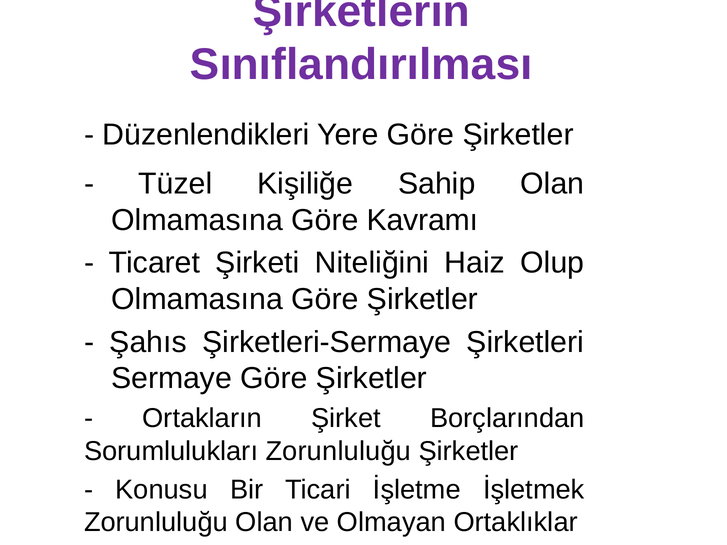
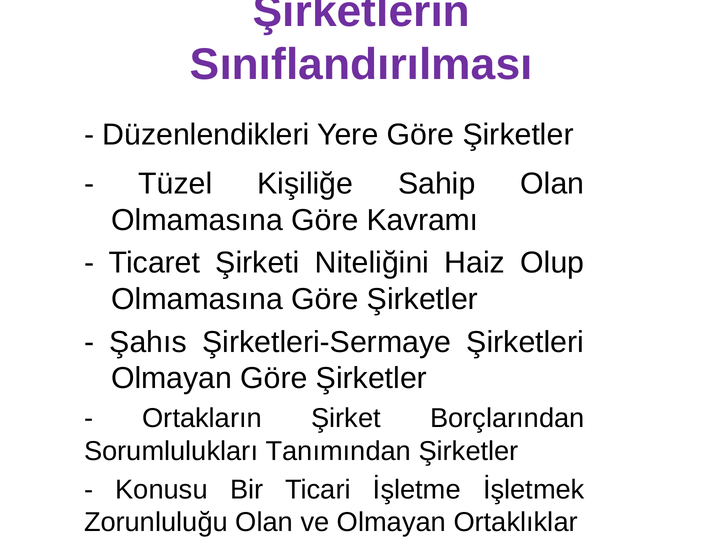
Sermaye at (172, 379): Sermaye -> Olmayan
Sorumlulukları Zorunluluğu: Zorunluluğu -> Tanımından
